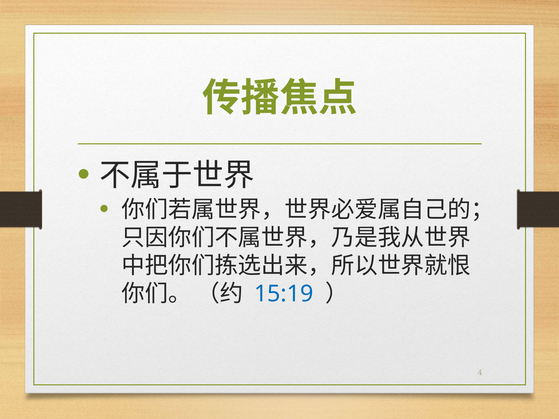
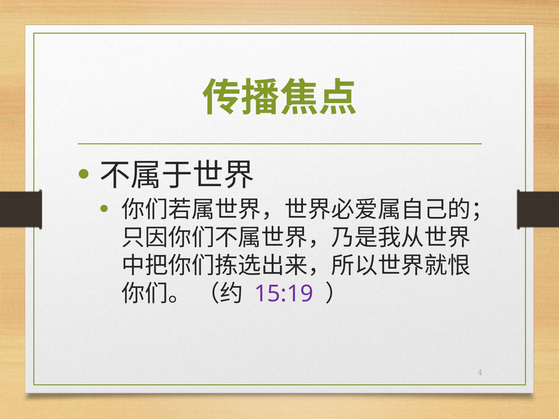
15:19 colour: blue -> purple
